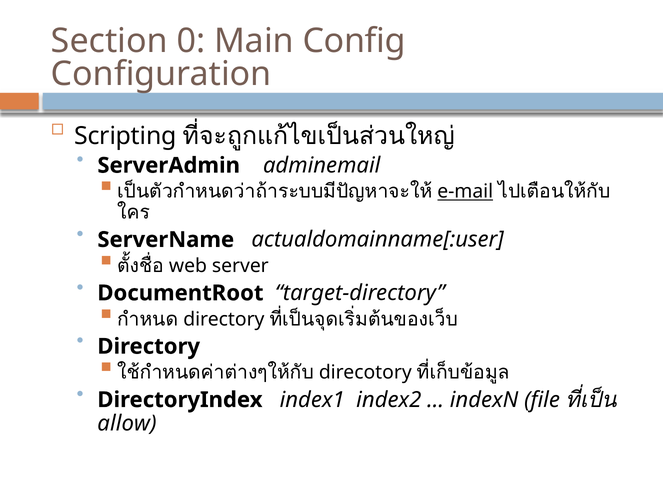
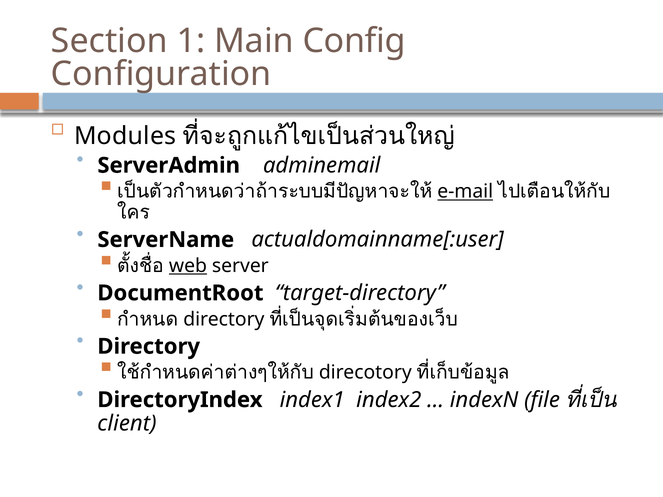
0: 0 -> 1
Scripting: Scripting -> Modules
web underline: none -> present
allow: allow -> client
